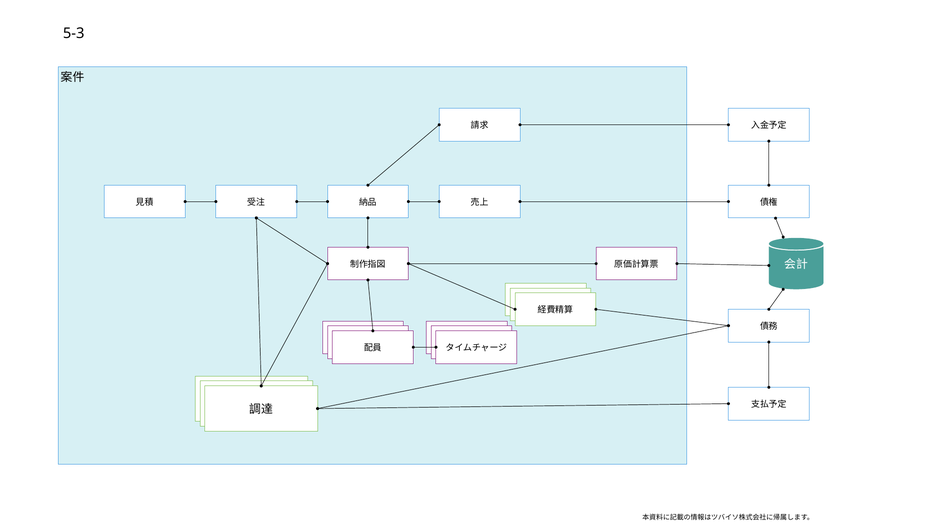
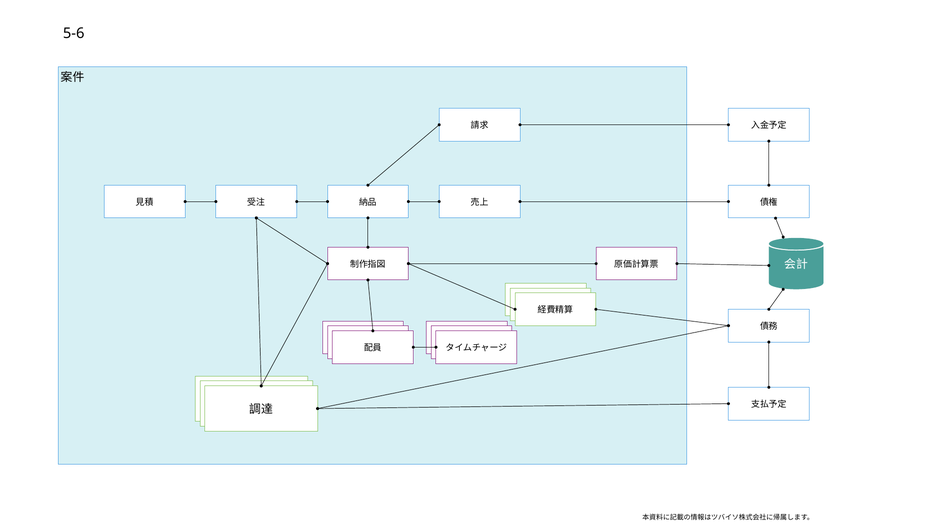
5-3: 5-3 -> 5-6
